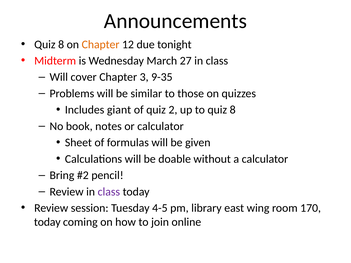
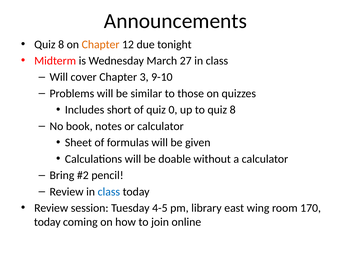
9-35: 9-35 -> 9-10
giant: giant -> short
2: 2 -> 0
class at (109, 192) colour: purple -> blue
